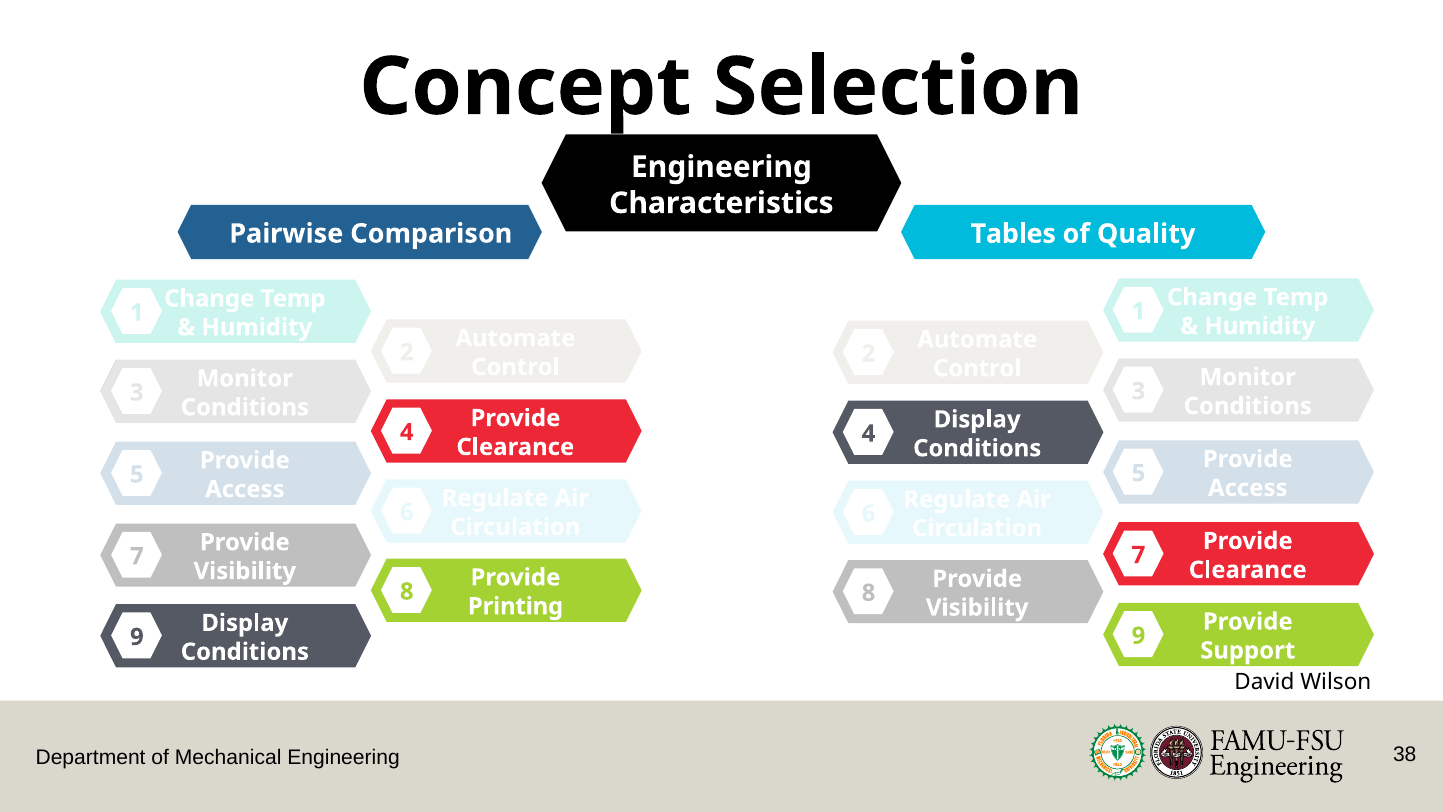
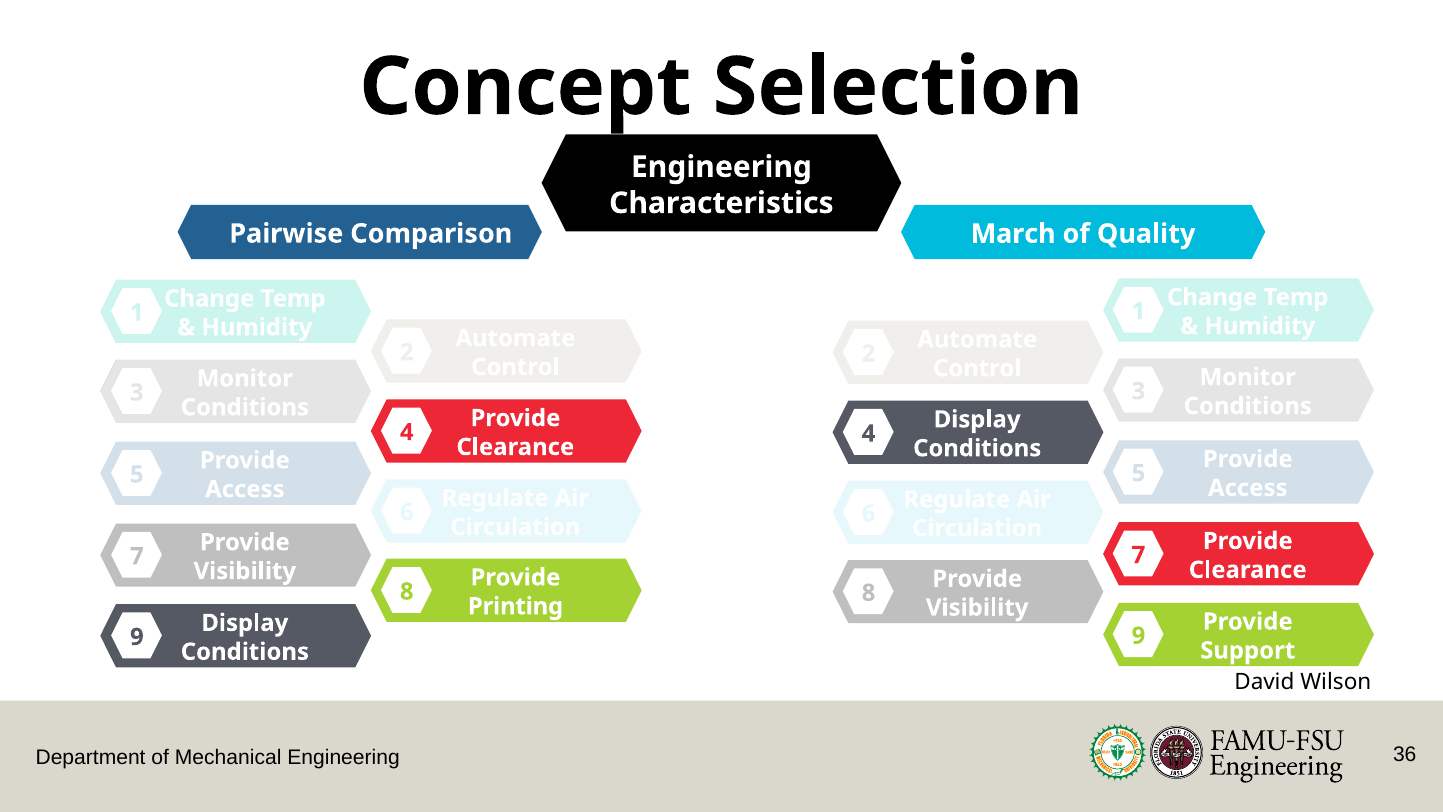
Tables: Tables -> March
38: 38 -> 36
